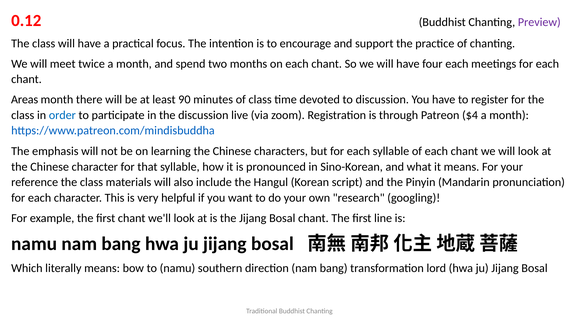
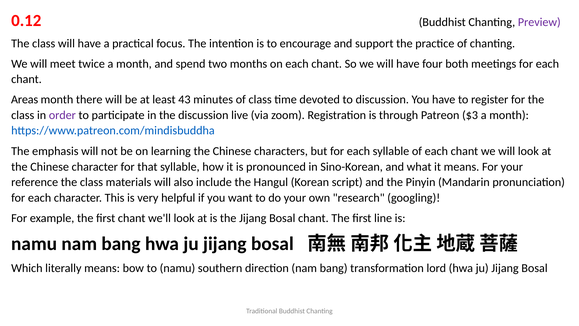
four each: each -> both
90: 90 -> 43
order colour: blue -> purple
$4: $4 -> $3
